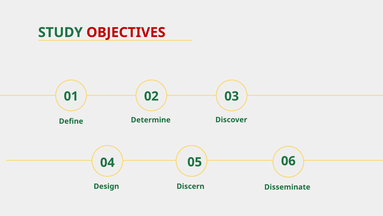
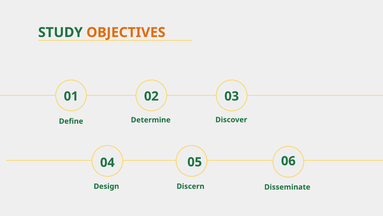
OBJECTIVES colour: red -> orange
